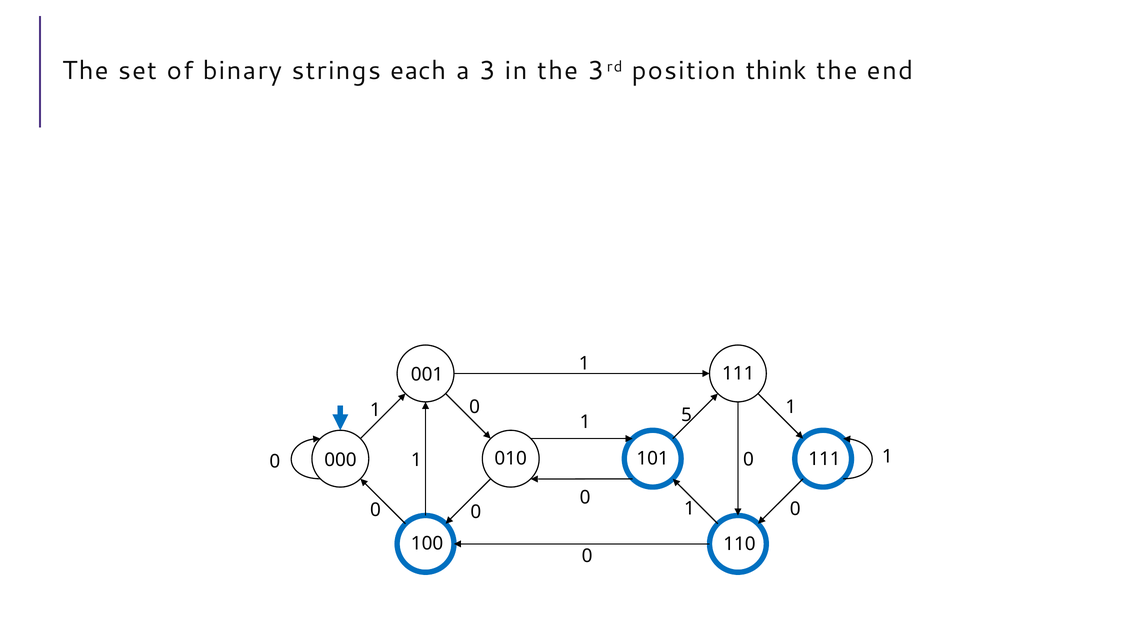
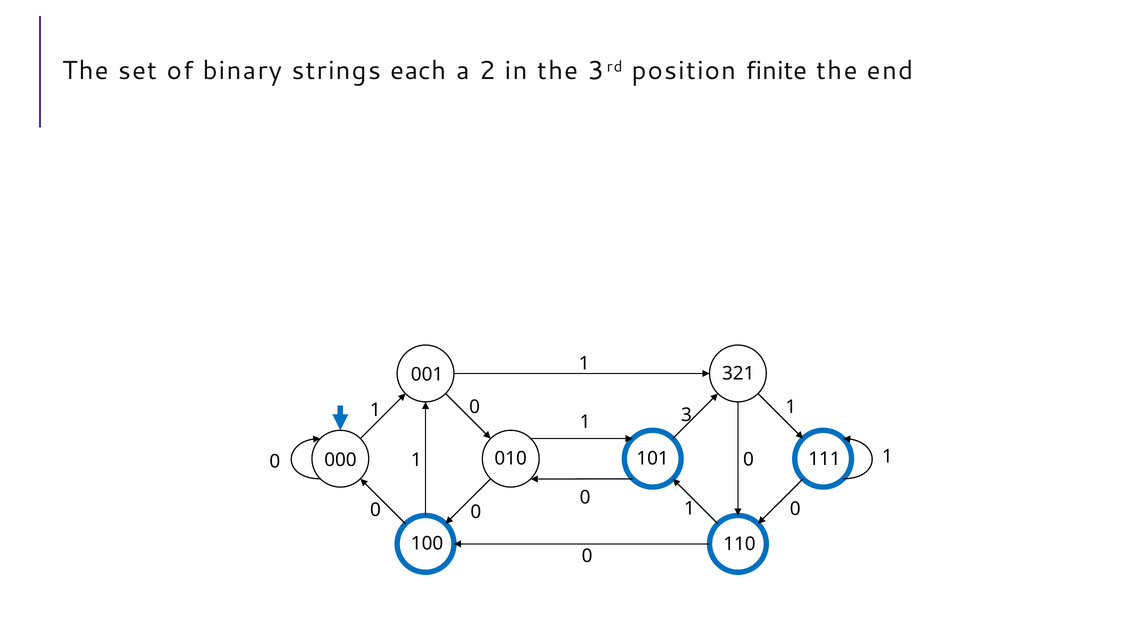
3: 3 -> 2
think: think -> finite
001 111: 111 -> 321
5: 5 -> 3
